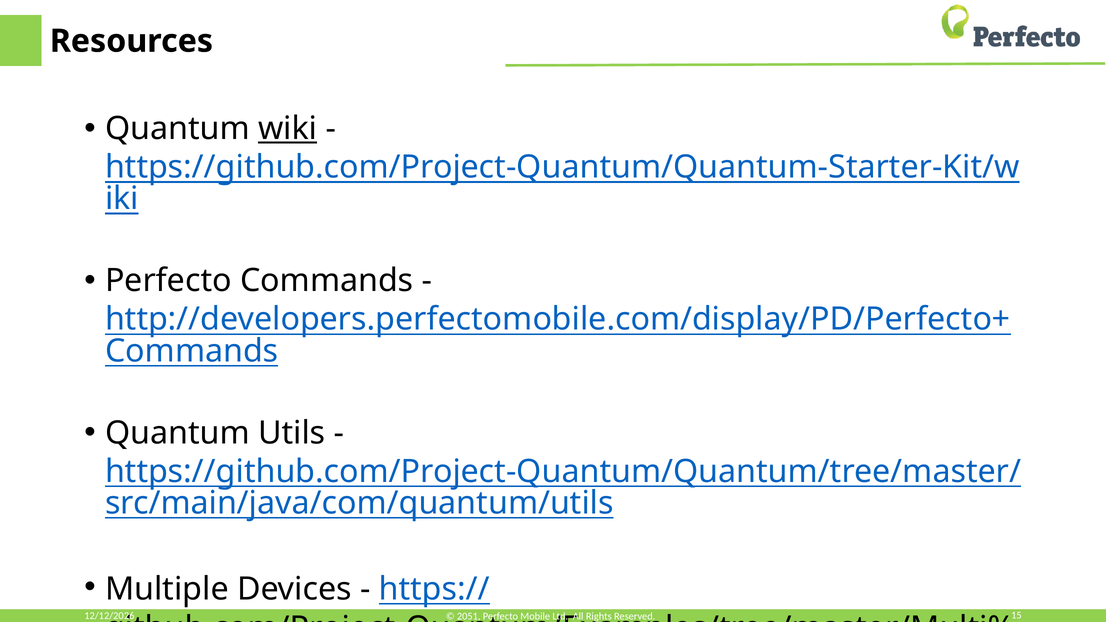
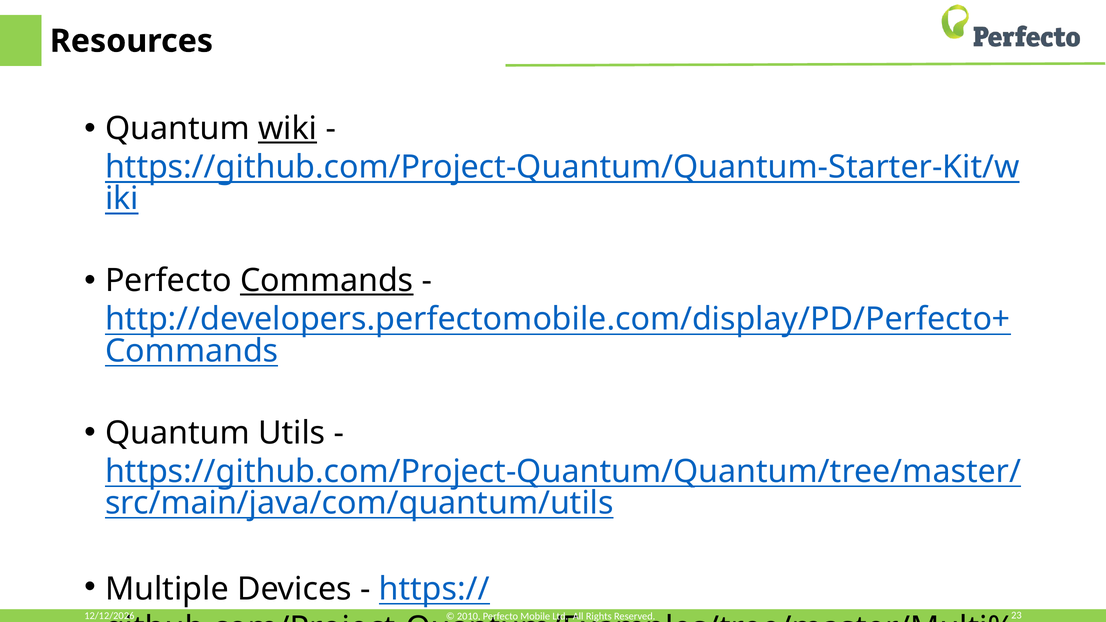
Commands at (327, 281) underline: none -> present
15: 15 -> 23
2051: 2051 -> 2010
